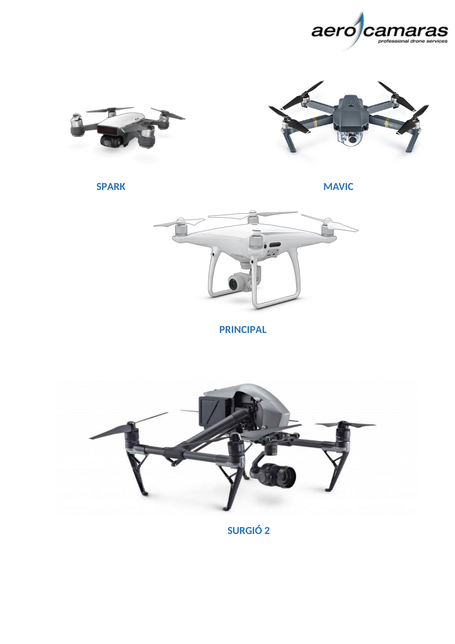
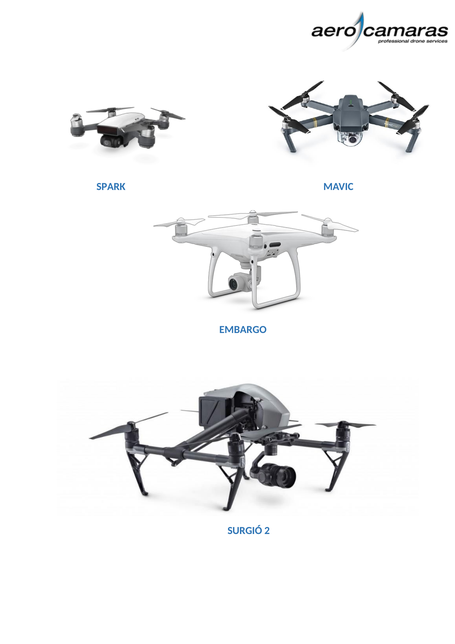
PRINCIPAL: PRINCIPAL -> EMBARGO
